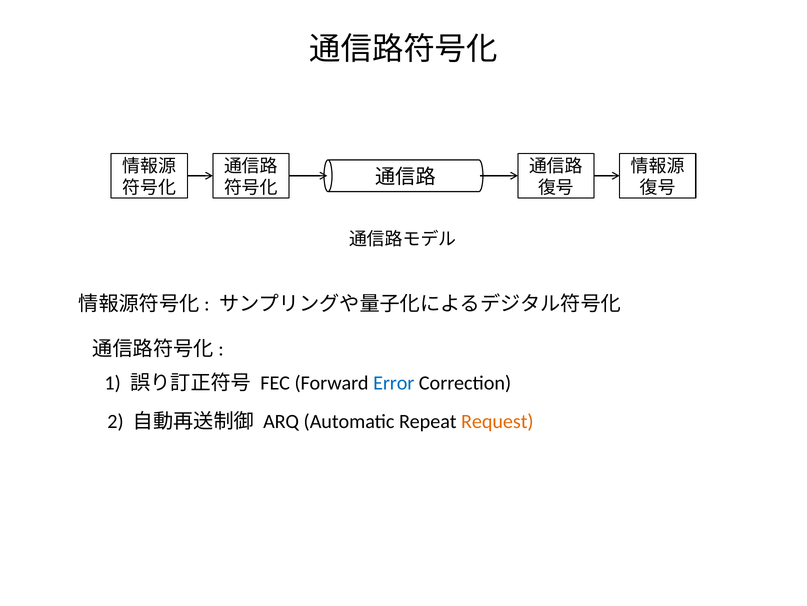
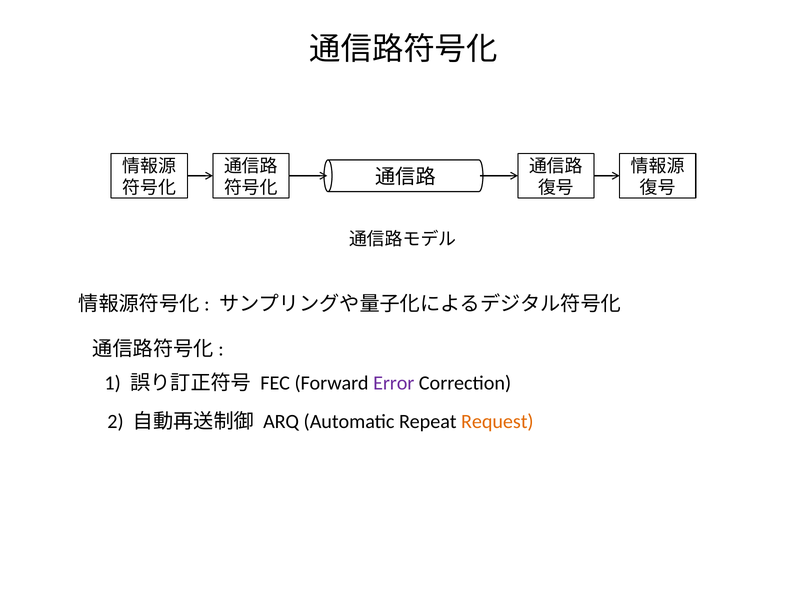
Error colour: blue -> purple
